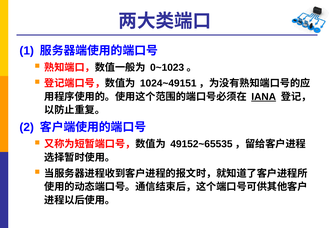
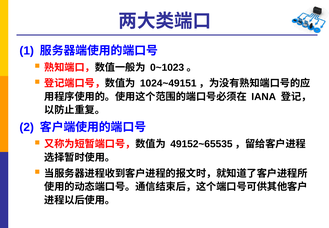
IANA underline: present -> none
